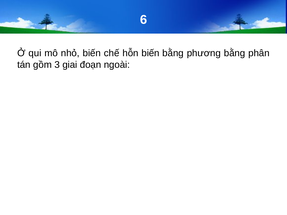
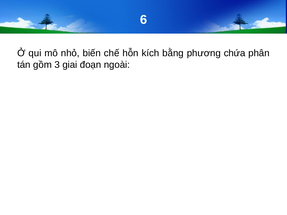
hỗn biến: biến -> kích
phương bằng: bằng -> chứa
